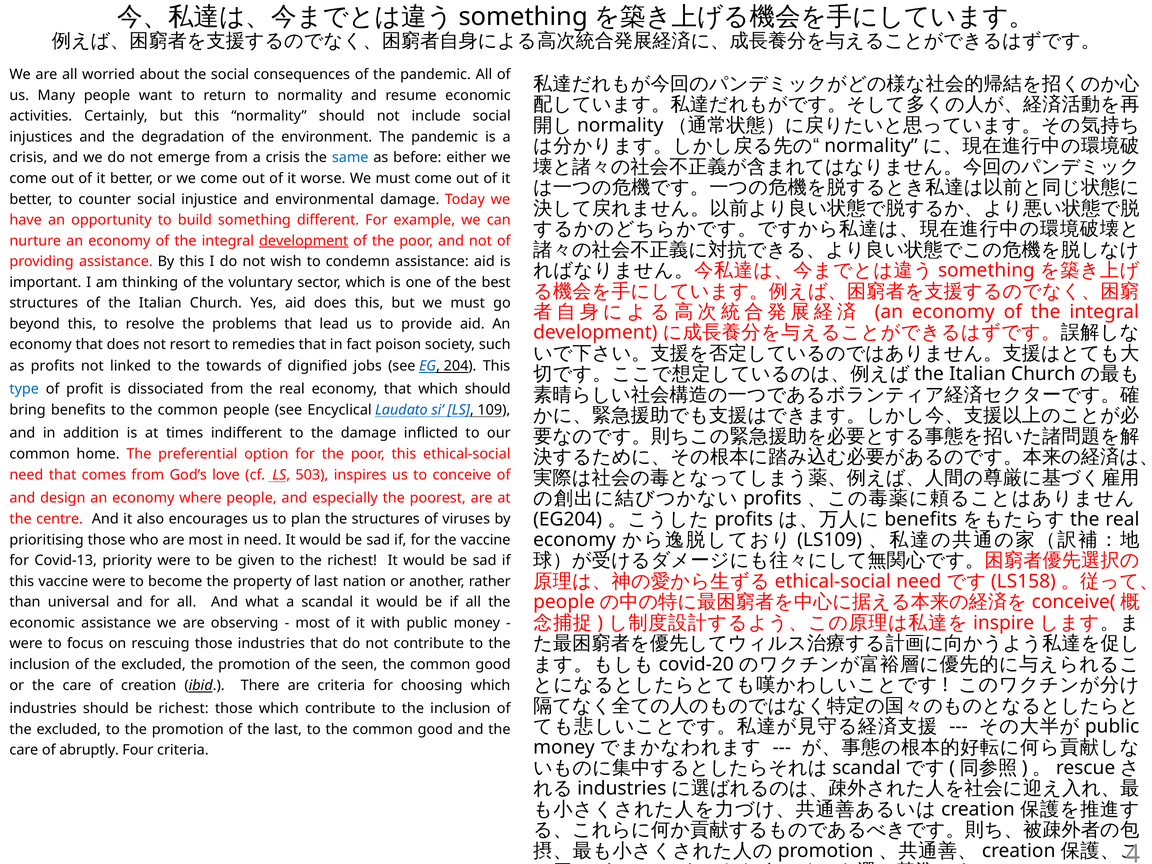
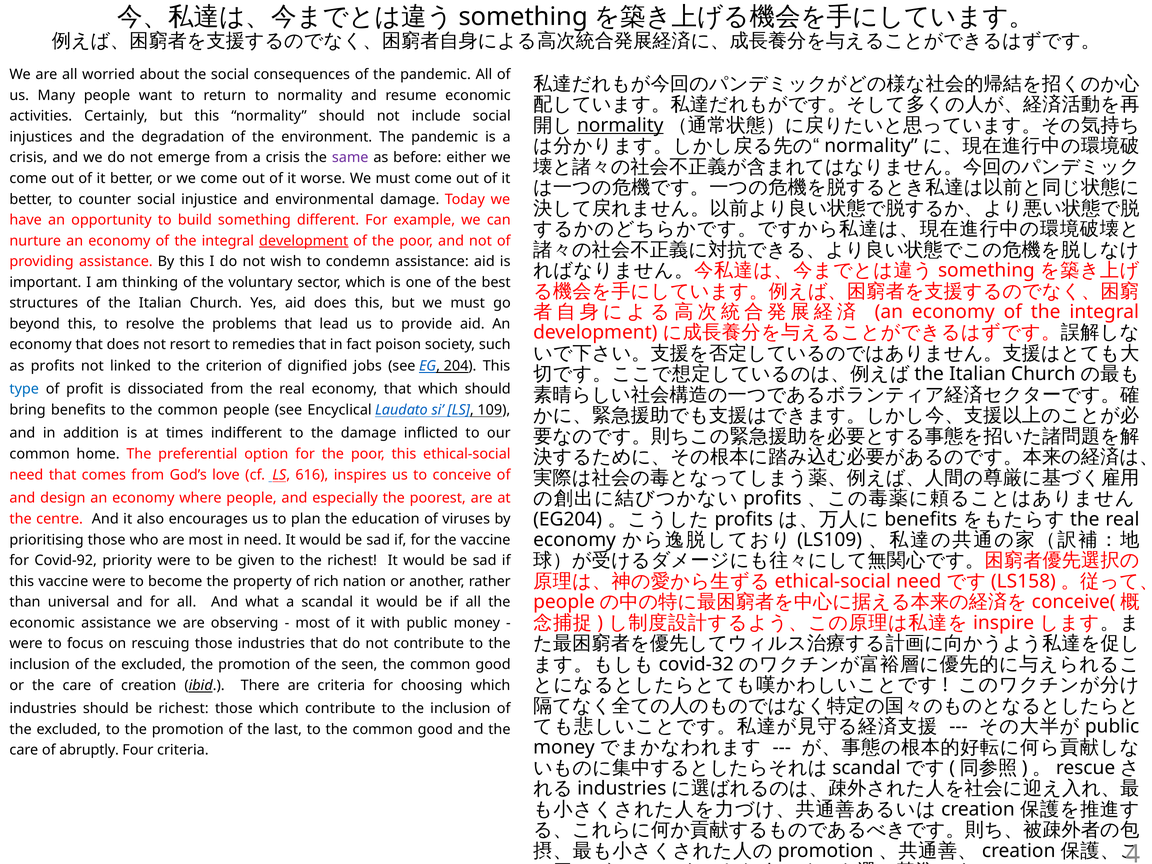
normality at (620, 125) underline: none -> present
same colour: blue -> purple
towards: towards -> criterion
503: 503 -> 616
the structures: structures -> education
Covid-13: Covid-13 -> Covid-92
of last: last -> rich
covid-20: covid-20 -> covid-32
